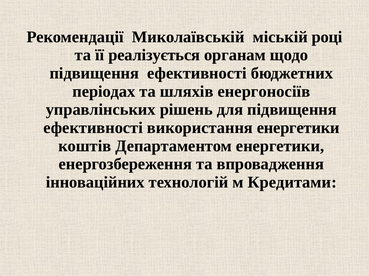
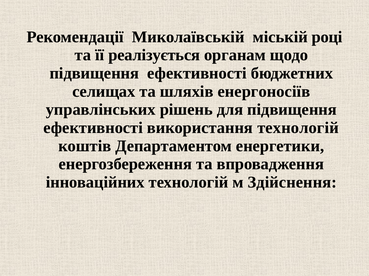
періодах: періодах -> селищах
використання енергетики: енергетики -> технологій
Кредитами: Кредитами -> Здійснення
